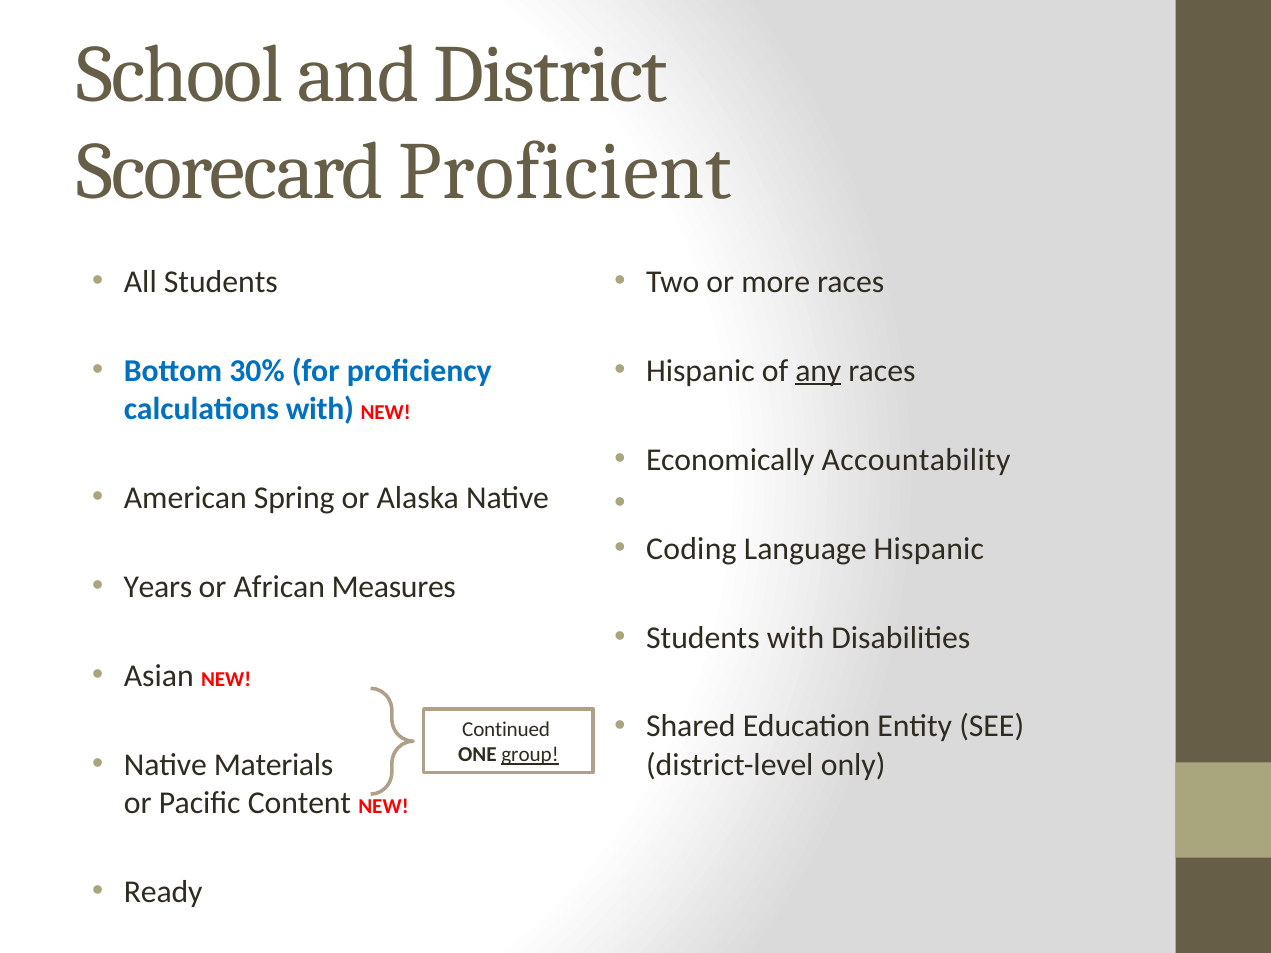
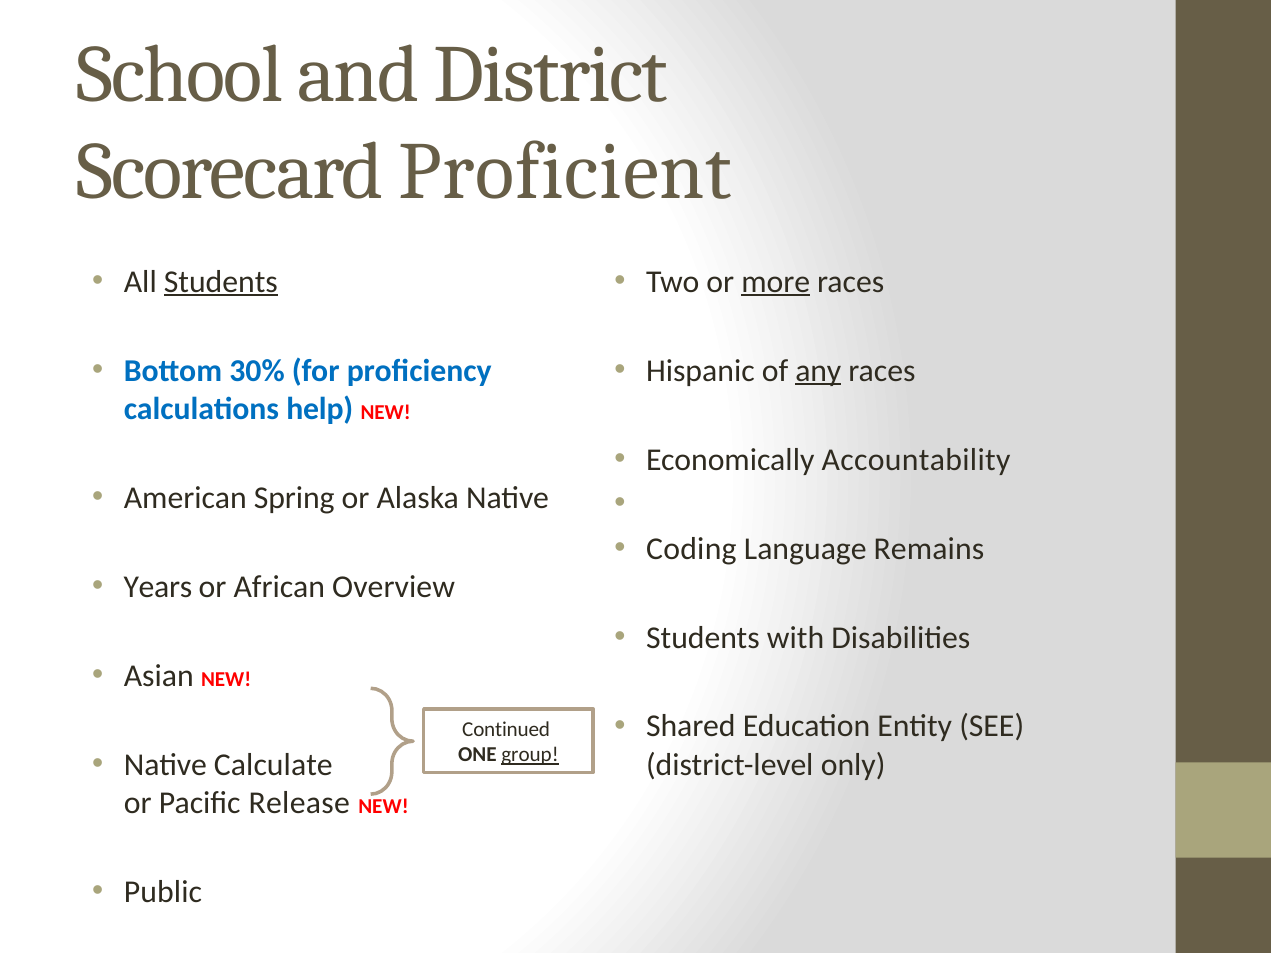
Students at (221, 282) underline: none -> present
more underline: none -> present
calculations with: with -> help
Language Hispanic: Hispanic -> Remains
Measures: Measures -> Overview
Materials: Materials -> Calculate
Content: Content -> Release
Ready: Ready -> Public
